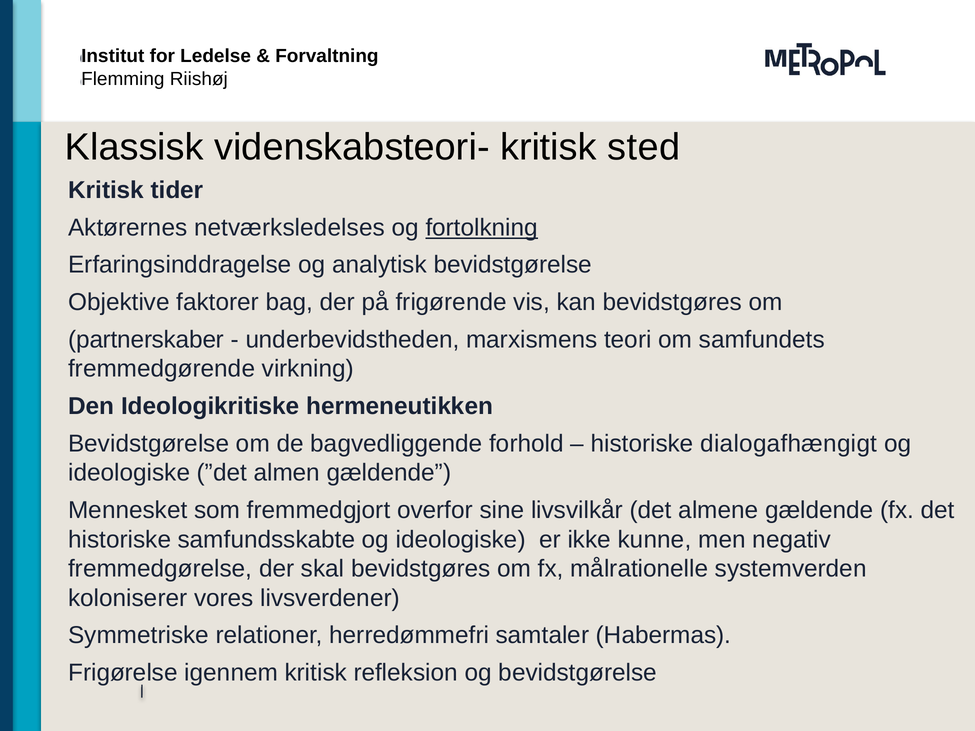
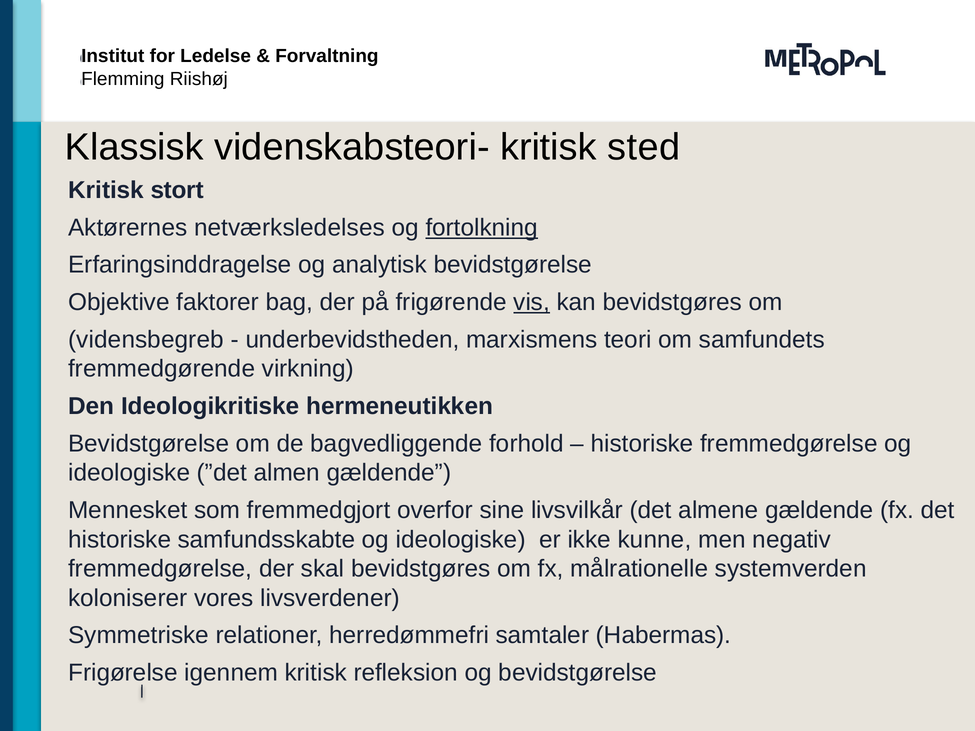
tider: tider -> stort
vis underline: none -> present
partnerskaber: partnerskaber -> vidensbegreb
historiske dialogafhængigt: dialogafhængigt -> fremmedgørelse
